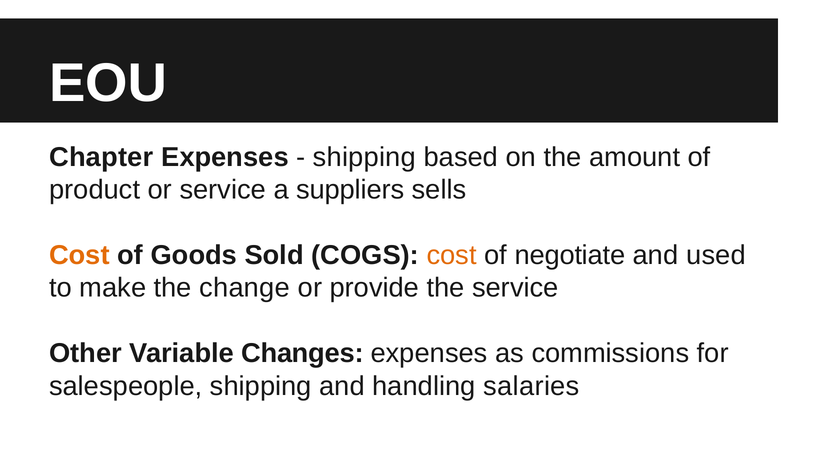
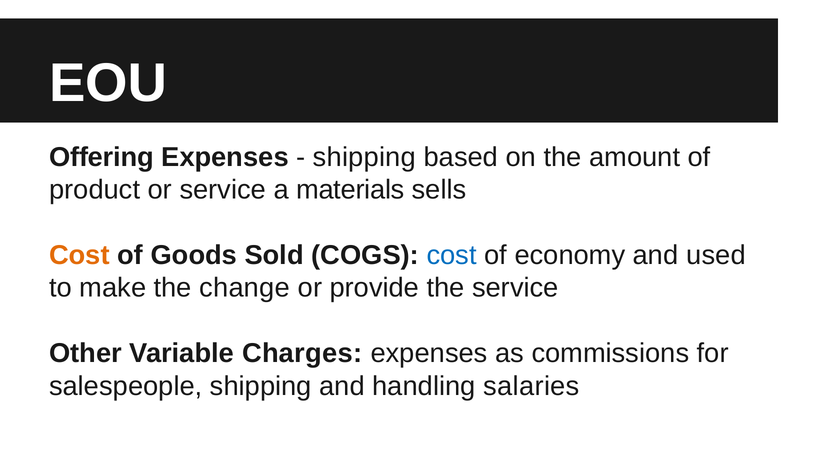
Chapter: Chapter -> Offering
suppliers: suppliers -> materials
cost at (452, 256) colour: orange -> blue
negotiate: negotiate -> economy
Changes: Changes -> Charges
